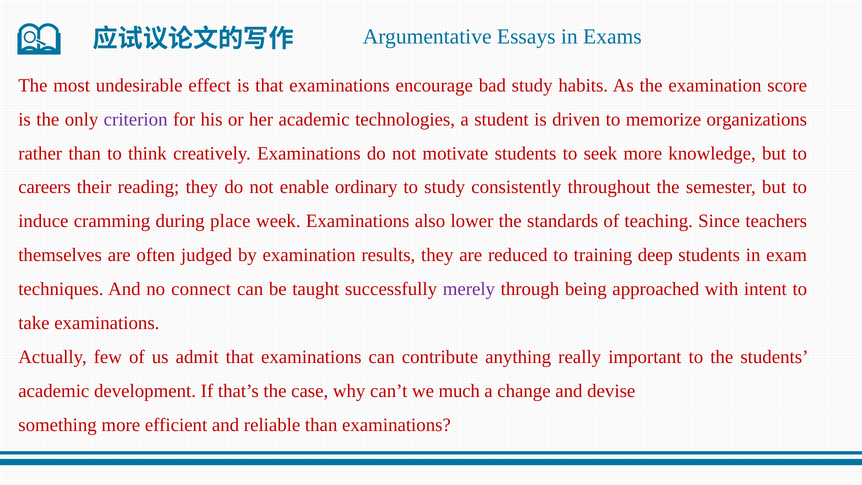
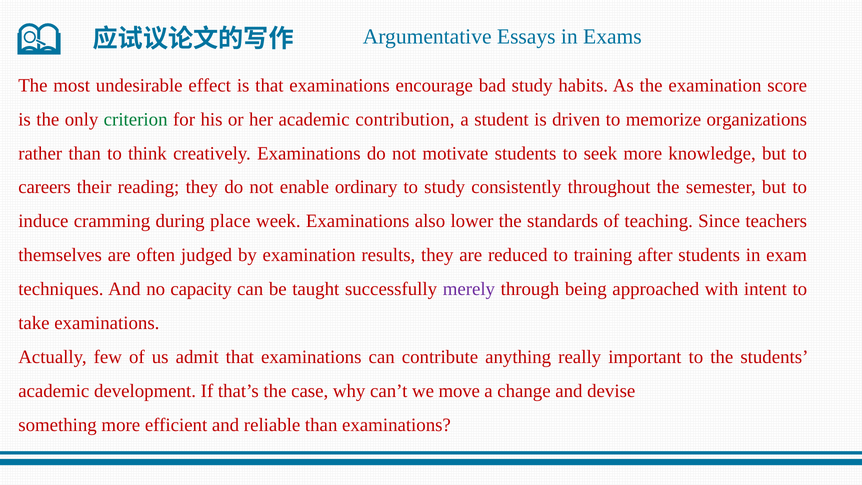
criterion colour: purple -> green
technologies: technologies -> contribution
deep: deep -> after
connect: connect -> capacity
much: much -> move
